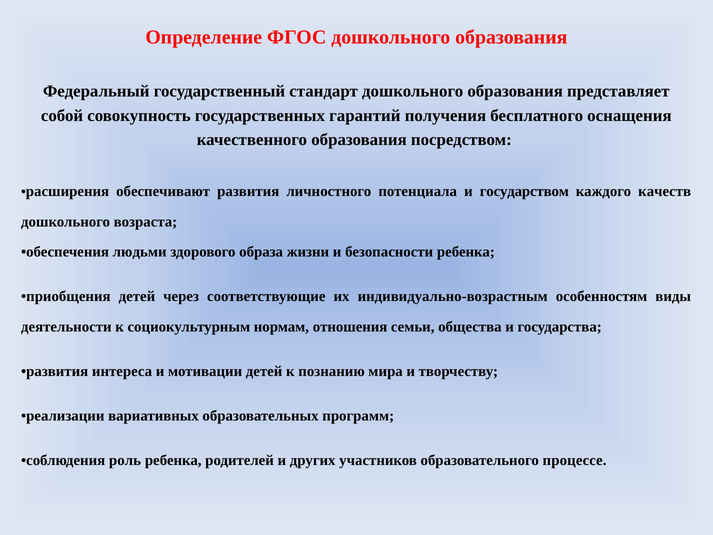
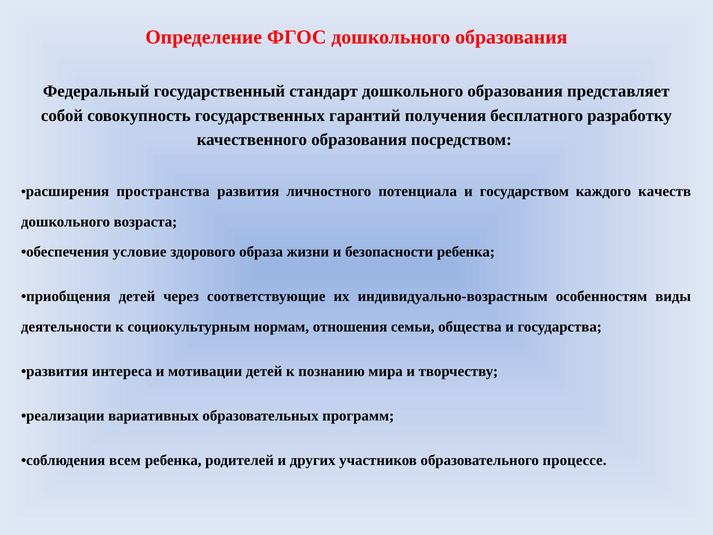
оснащения: оснащения -> разработку
обеспечивают: обеспечивают -> пространства
людьми: людьми -> условие
роль: роль -> всем
